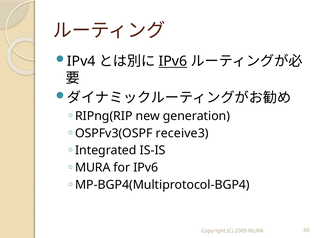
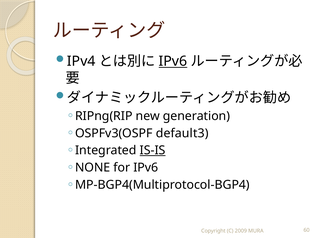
receive3: receive3 -> default3
IS-IS underline: none -> present
MURA at (93, 167): MURA -> NONE
